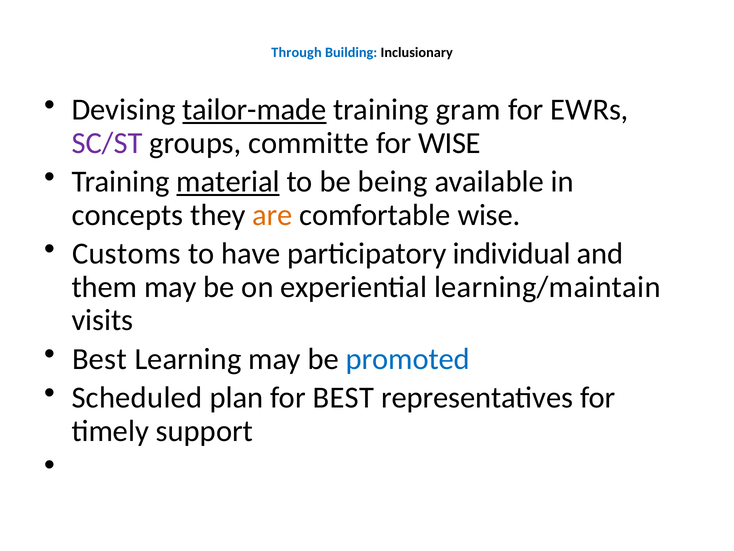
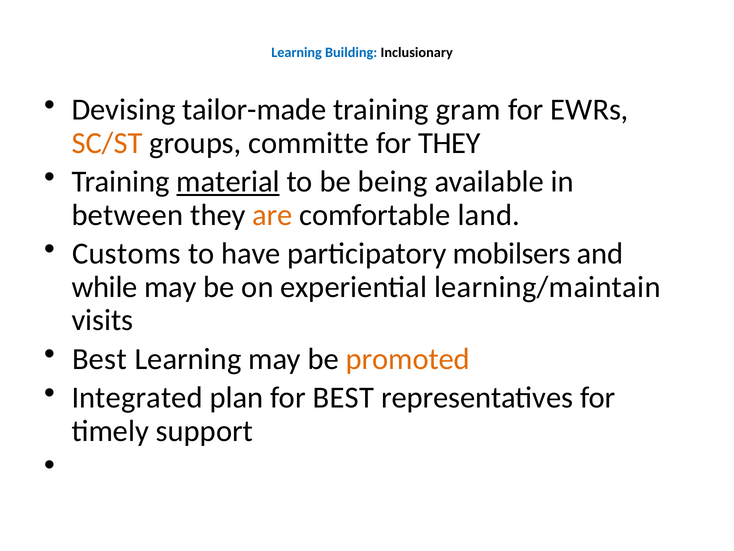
Through at (296, 52): Through -> Learning
tailor-made underline: present -> none
SC/ST colour: purple -> orange
for WISE: WISE -> THEY
concepts: concepts -> between
comfortable wise: wise -> land
individual: individual -> mobilsers
them: them -> while
promoted colour: blue -> orange
Scheduled: Scheduled -> Integrated
